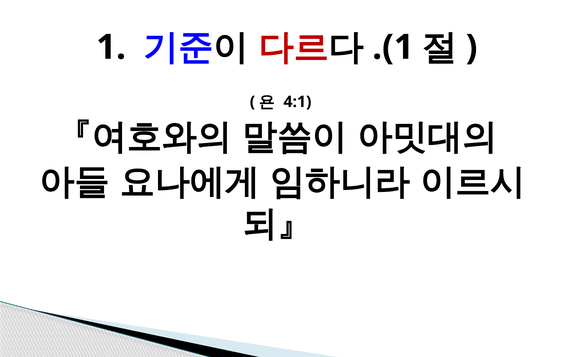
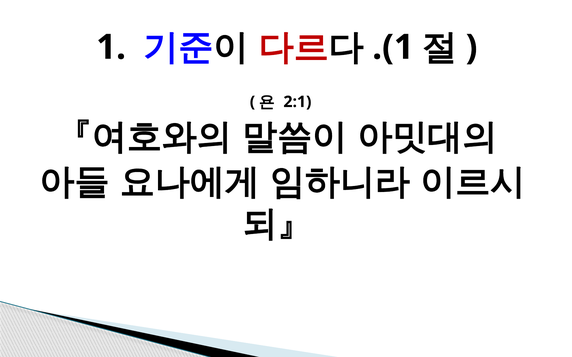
4:1: 4:1 -> 2:1
